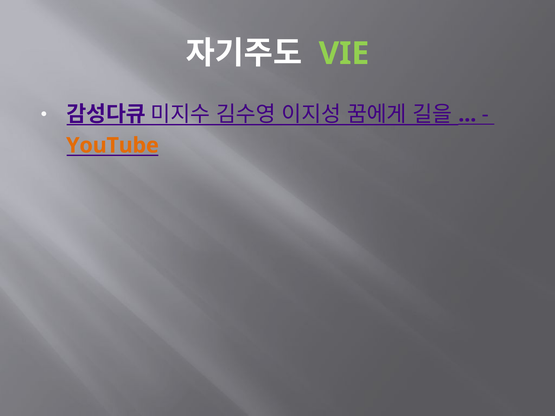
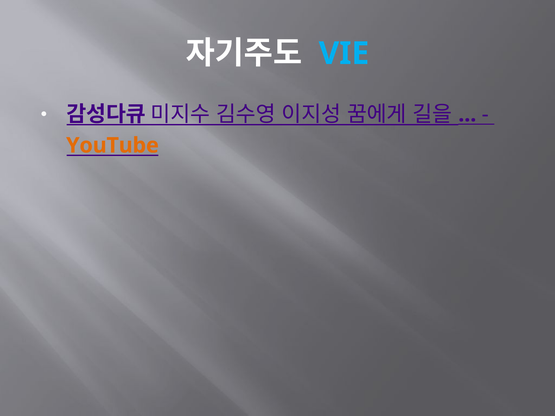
VIE colour: light green -> light blue
